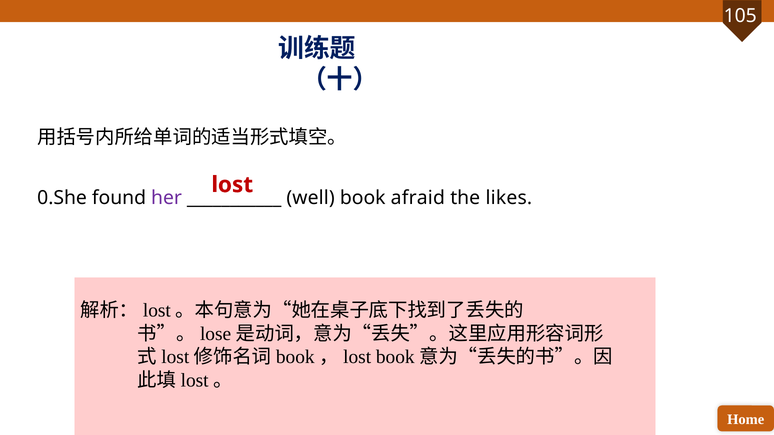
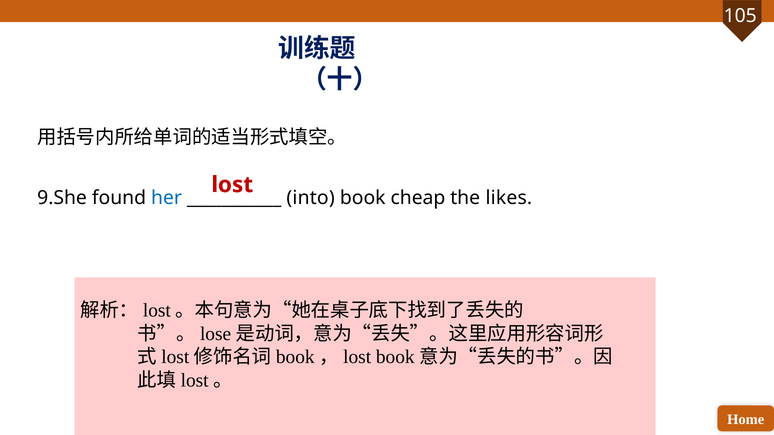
0.She: 0.She -> 9.She
her colour: purple -> blue
well: well -> into
afraid: afraid -> cheap
